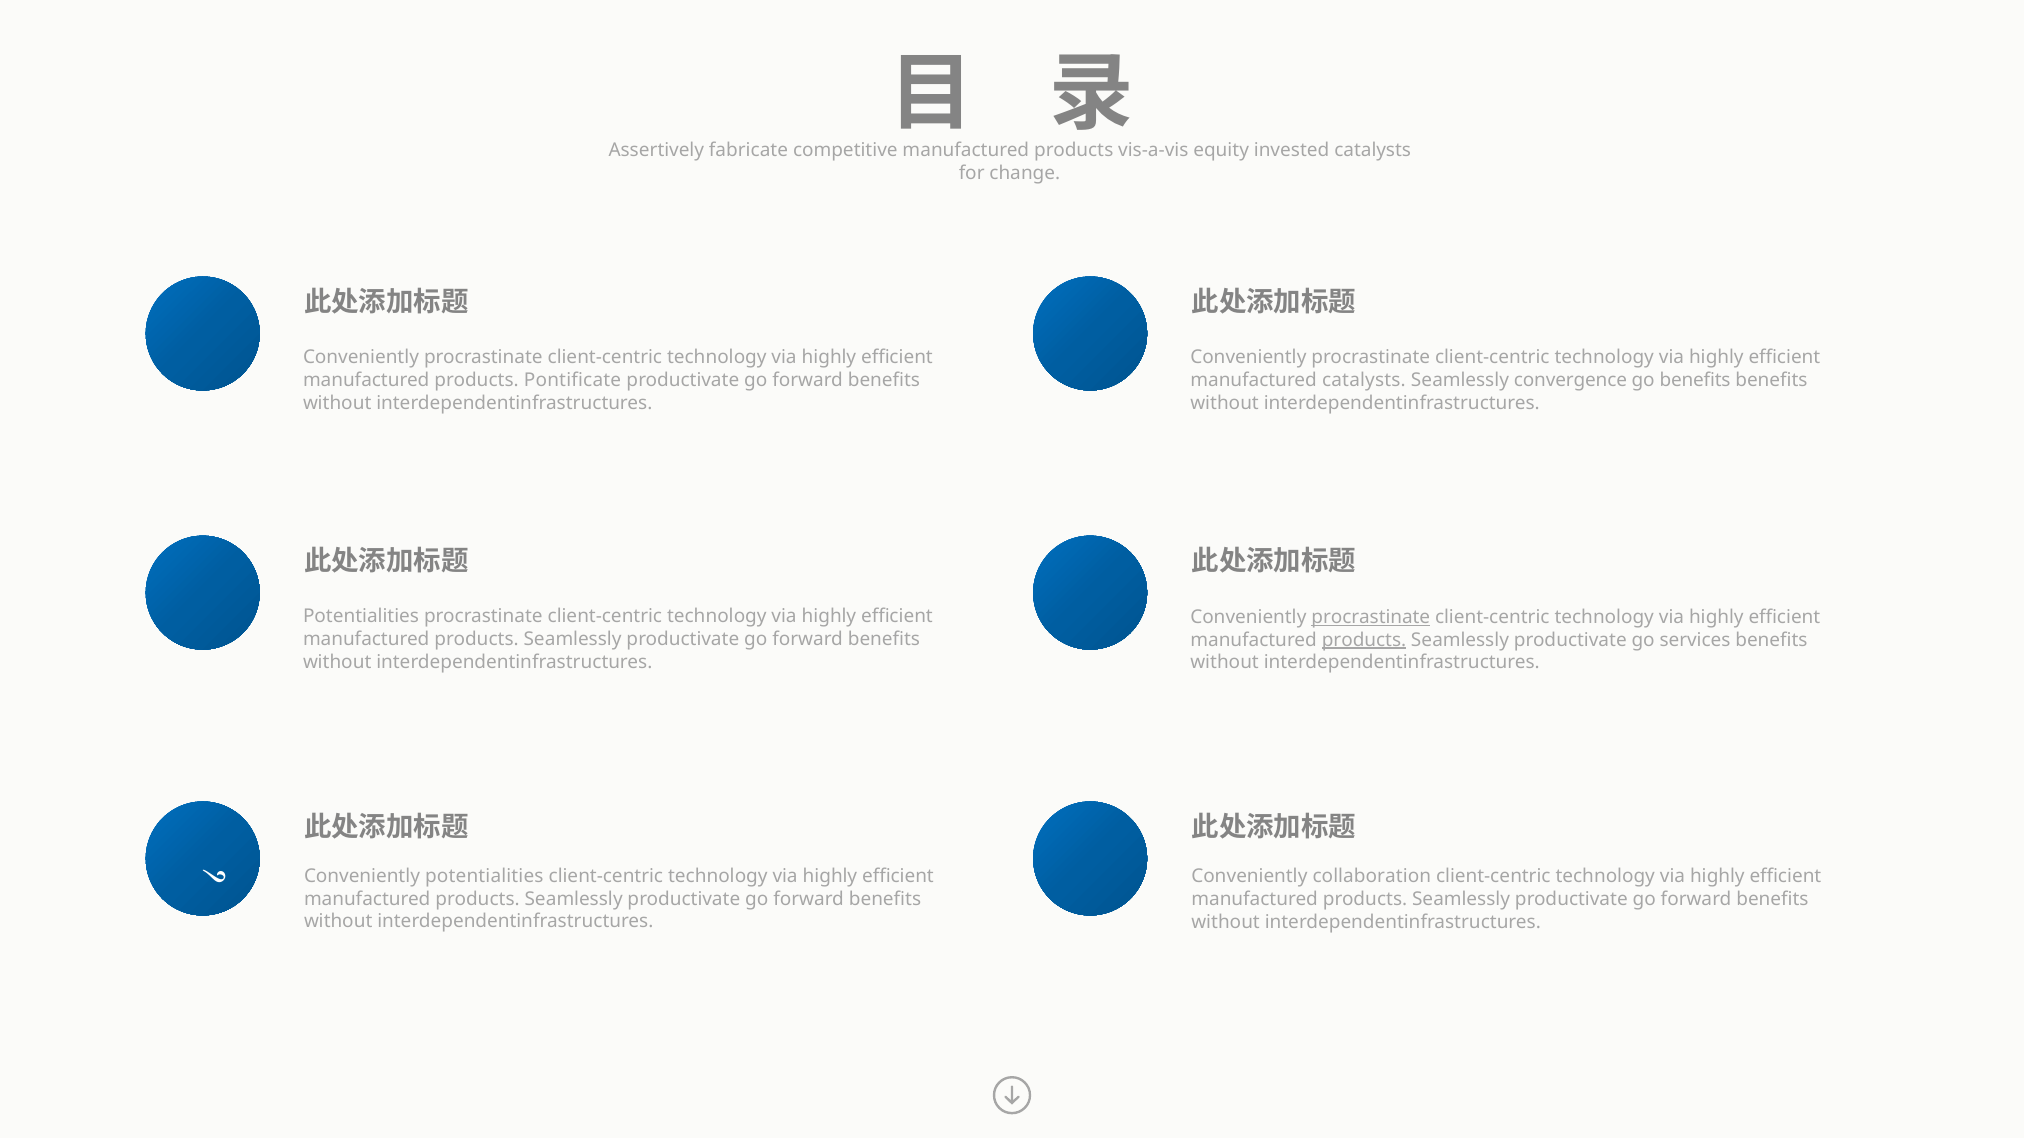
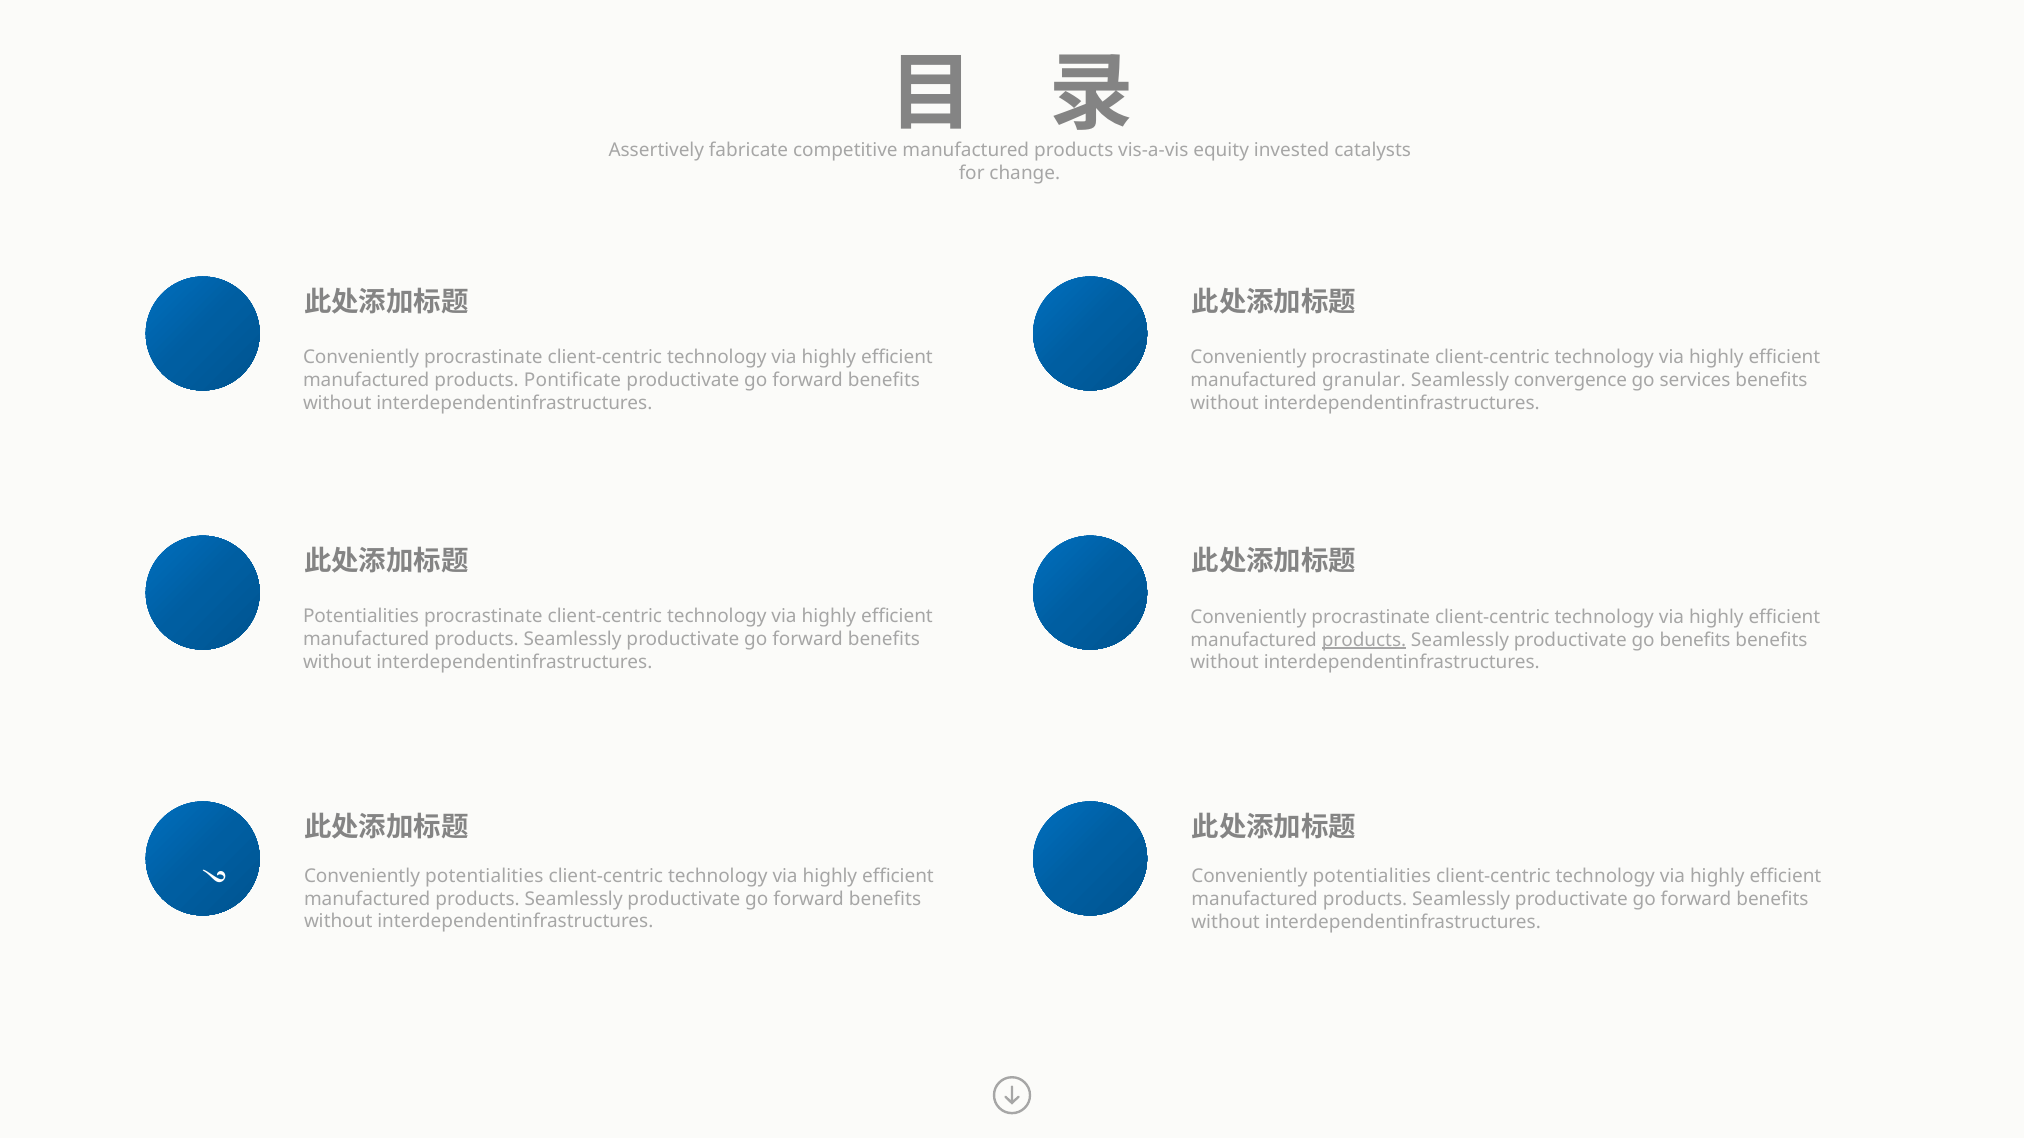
manufactured catalysts: catalysts -> granular
go benefits: benefits -> services
procrastinate at (1371, 617) underline: present -> none
go services: services -> benefits
collaboration at (1372, 877): collaboration -> potentialities
